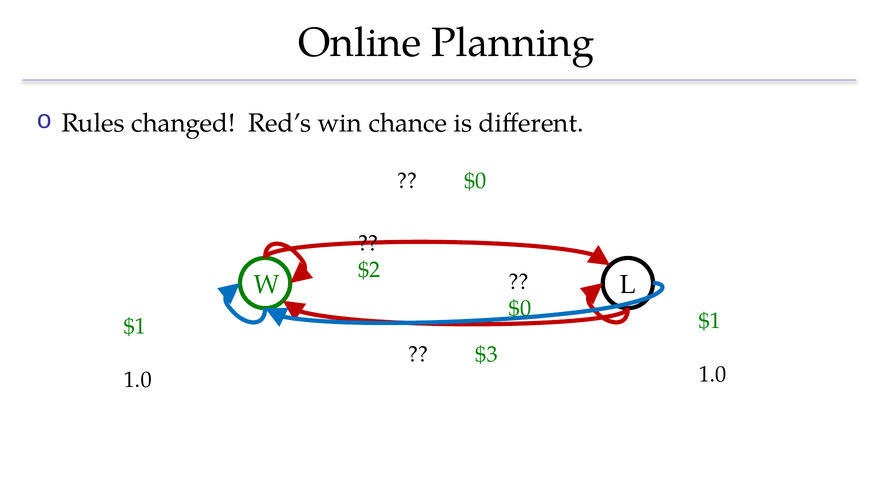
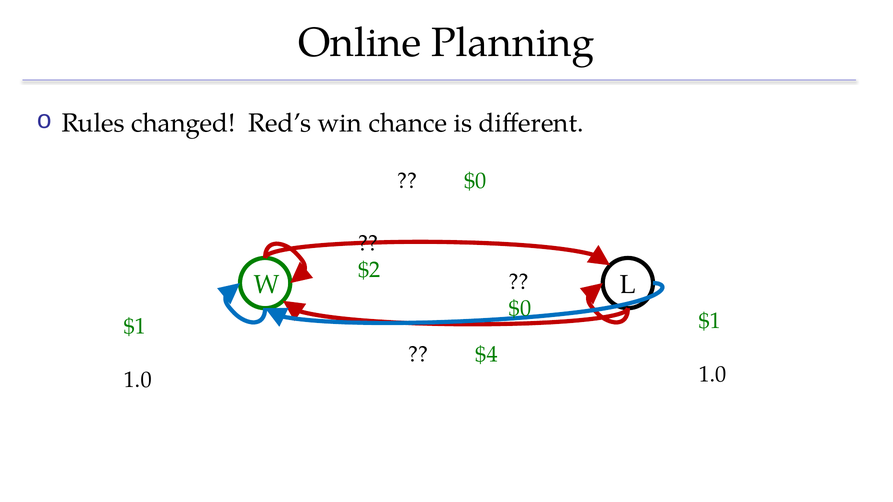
$3: $3 -> $4
